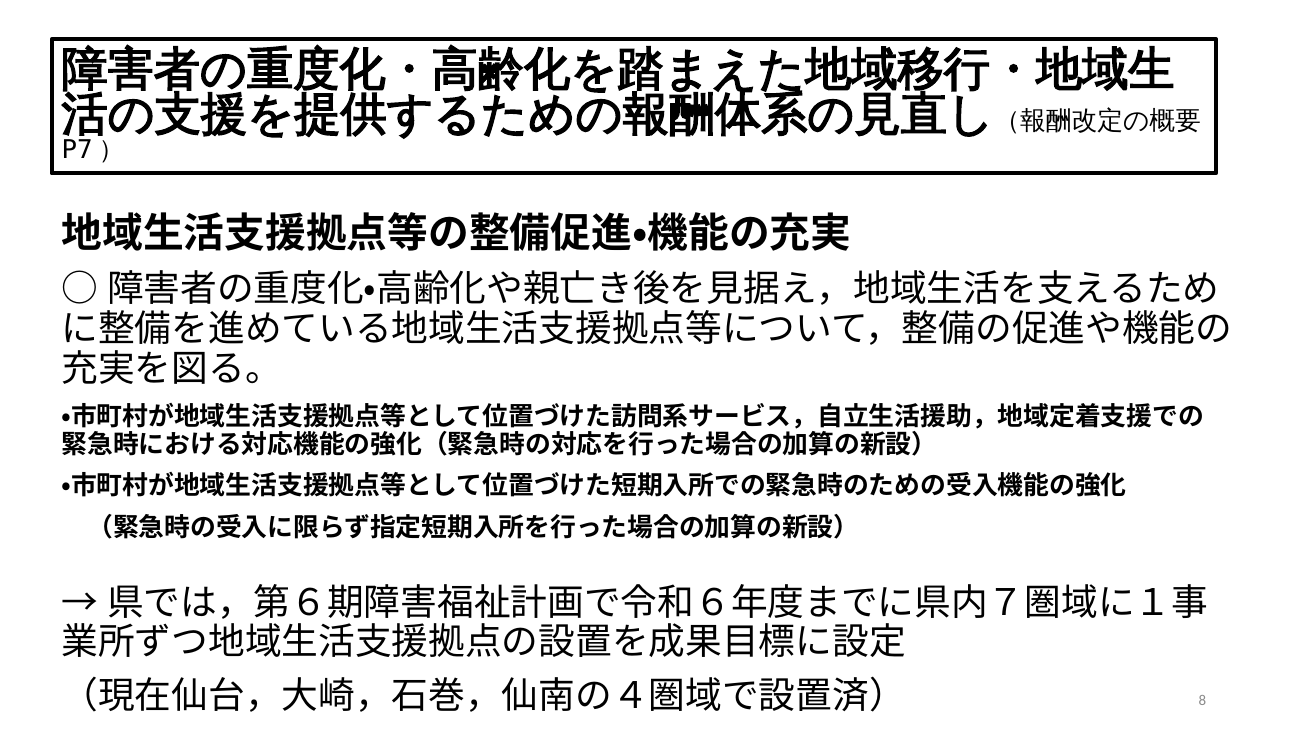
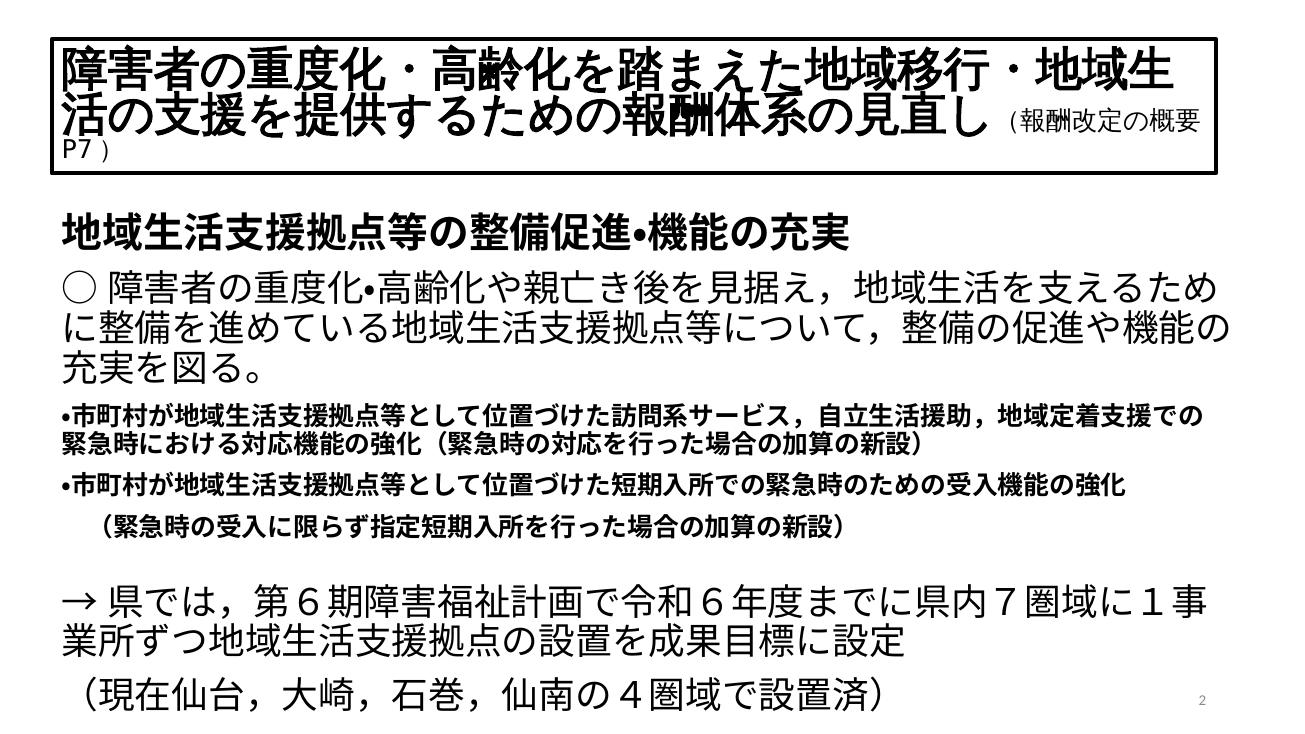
8: 8 -> 2
